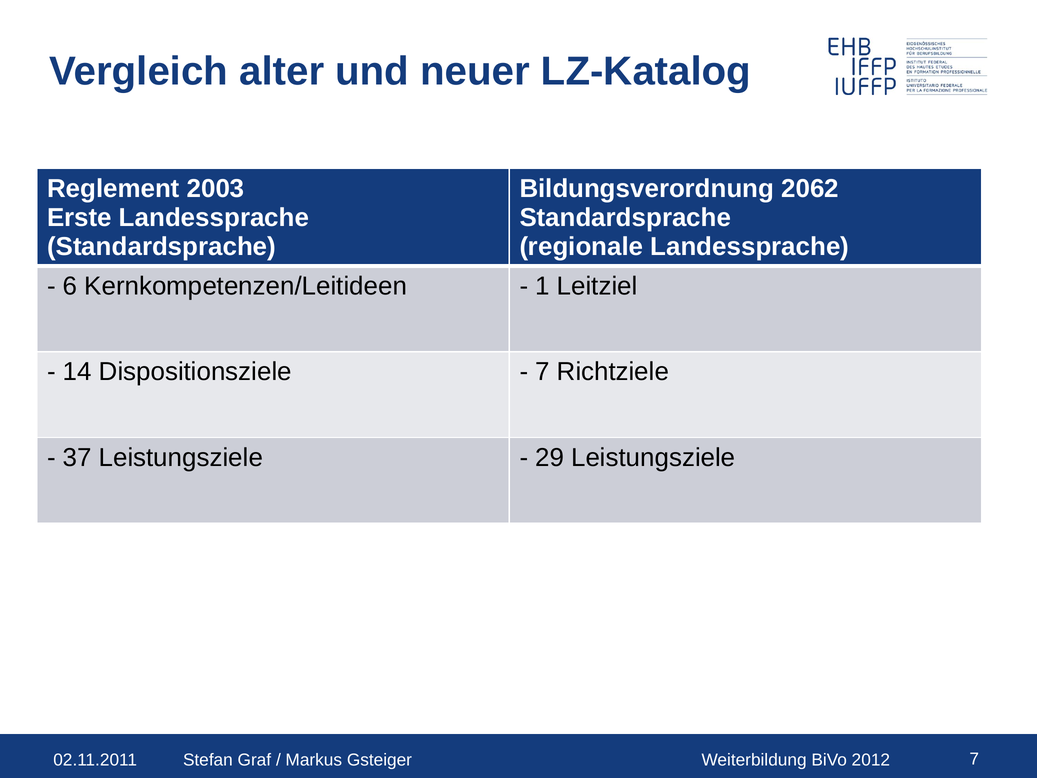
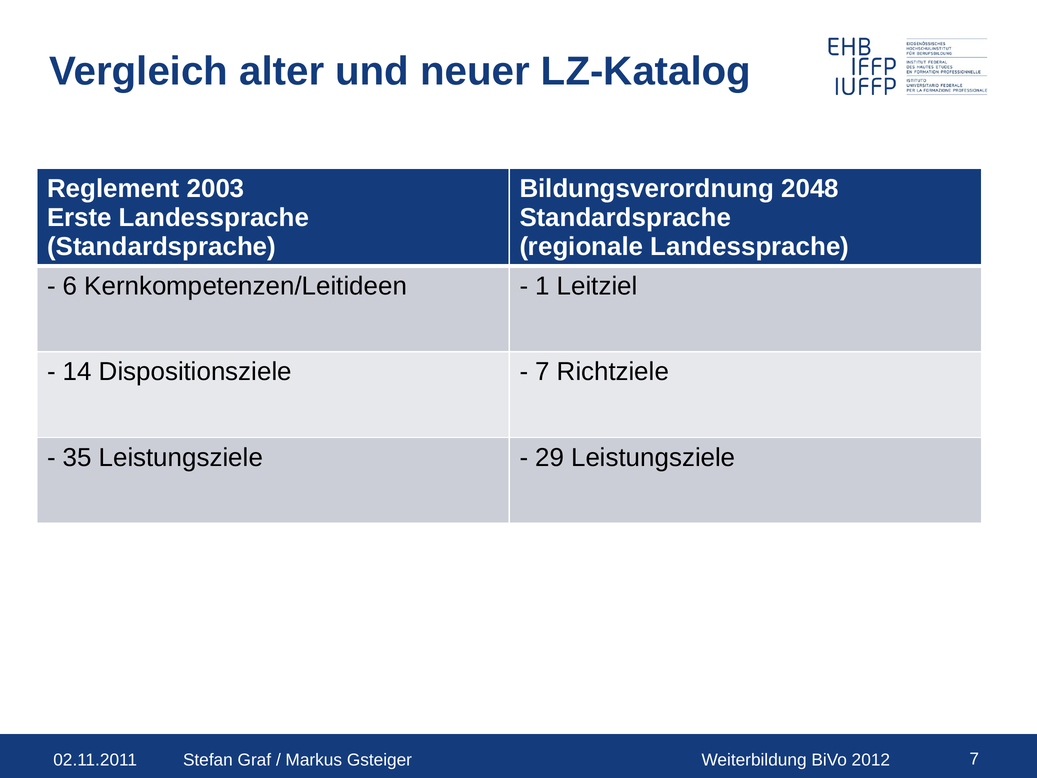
2062: 2062 -> 2048
37: 37 -> 35
